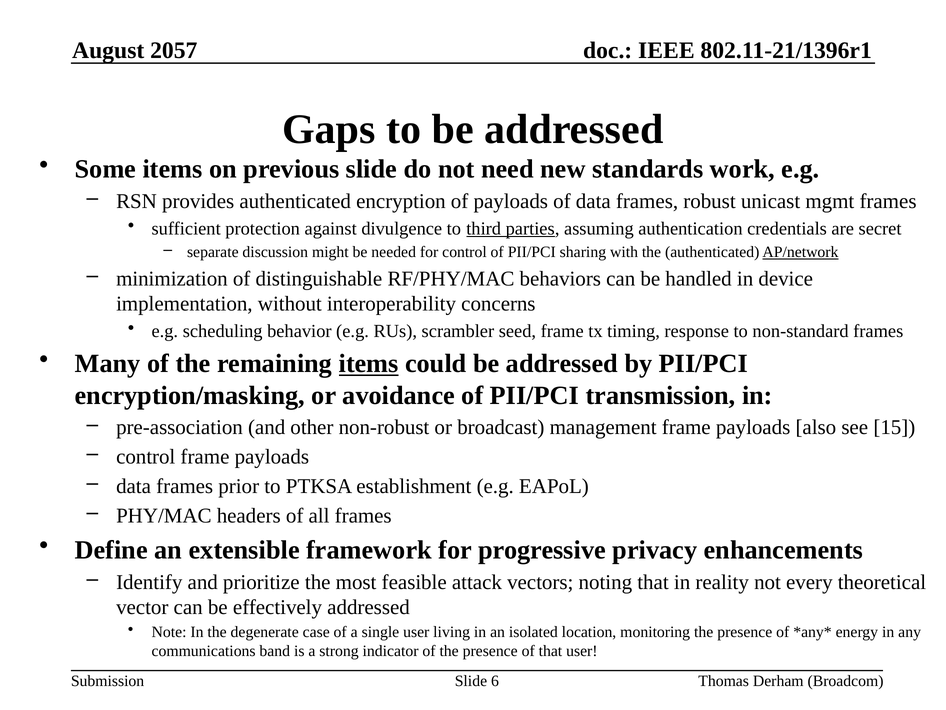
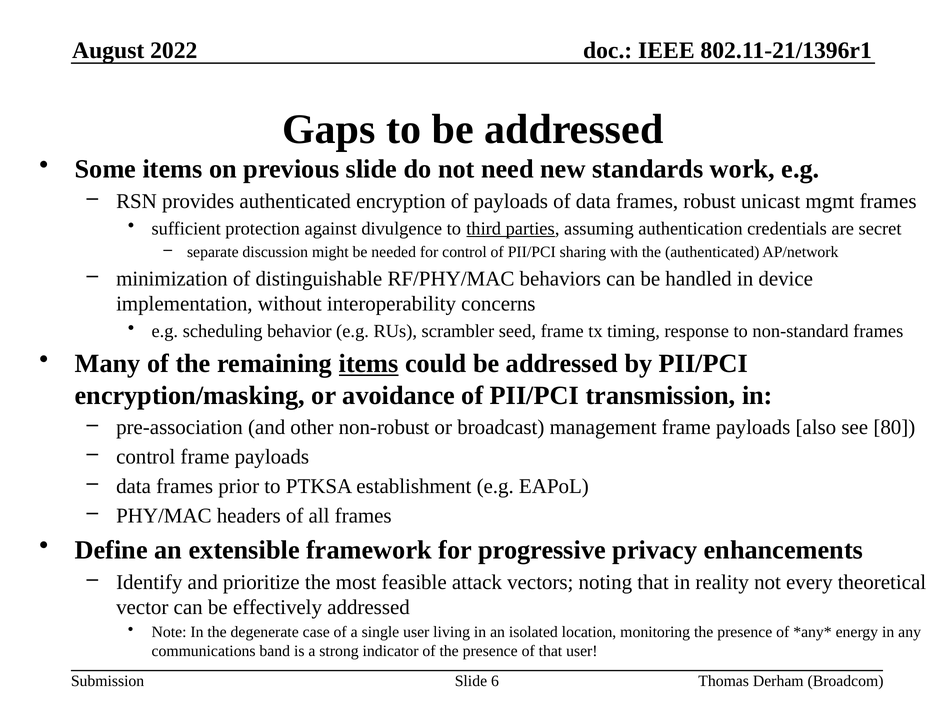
2057: 2057 -> 2022
AP/network underline: present -> none
15: 15 -> 80
